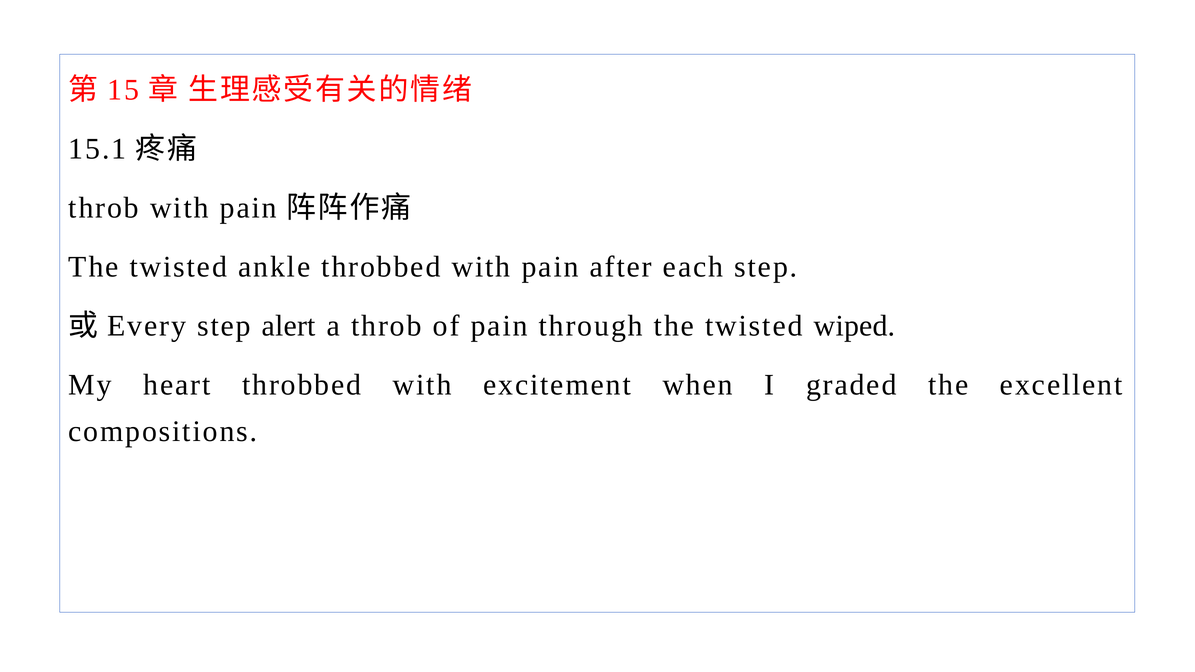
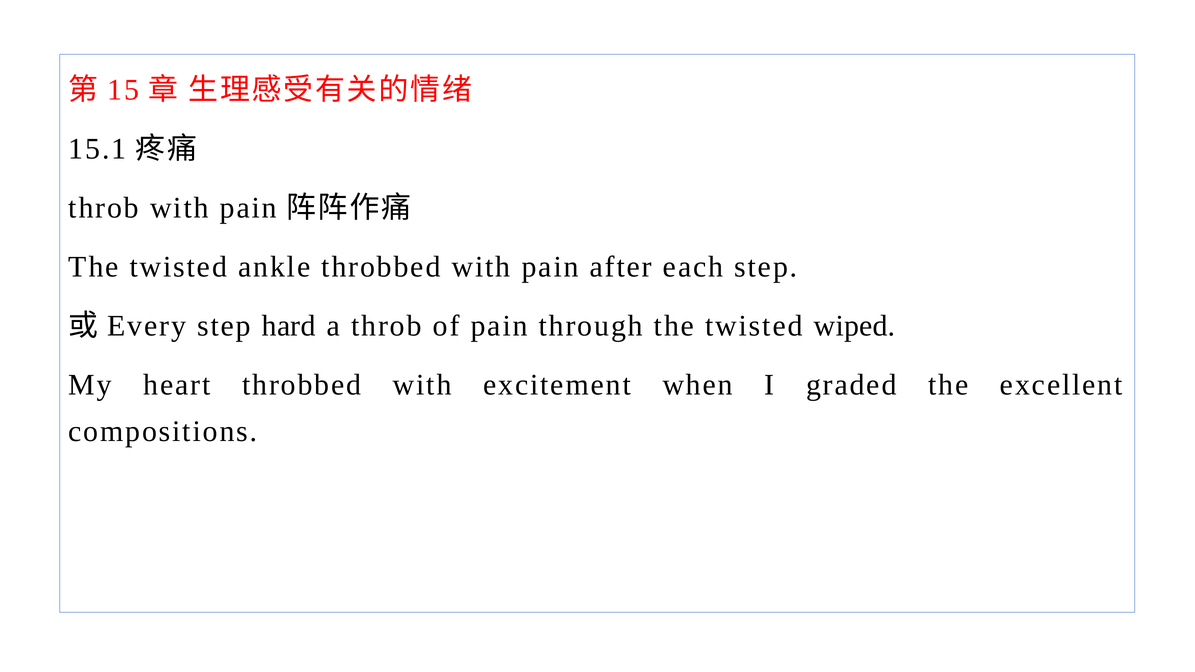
alert: alert -> hard
